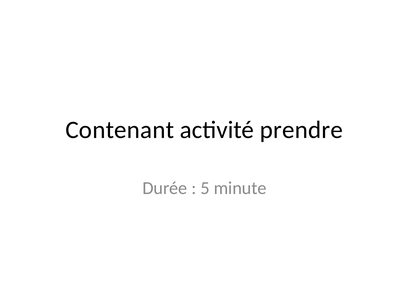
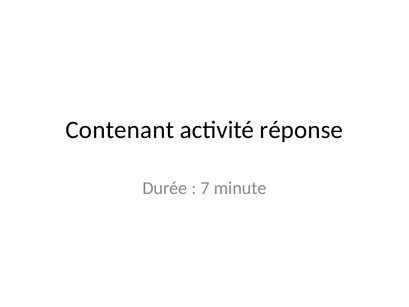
prendre: prendre -> réponse
5: 5 -> 7
